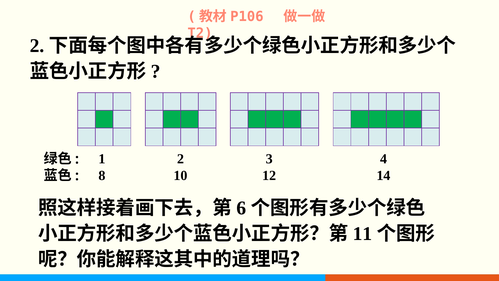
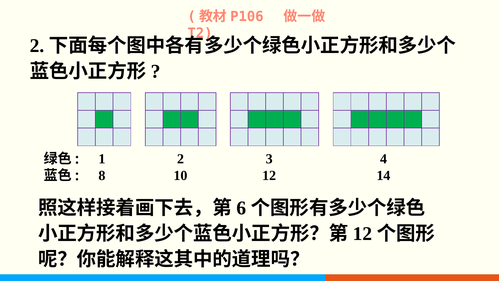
11 at (363, 234): 11 -> 12
